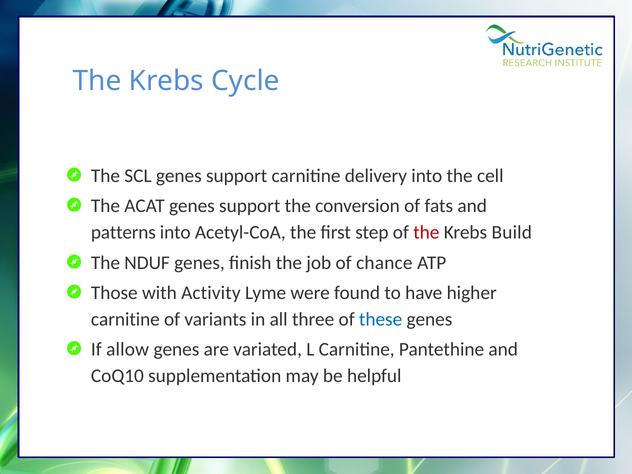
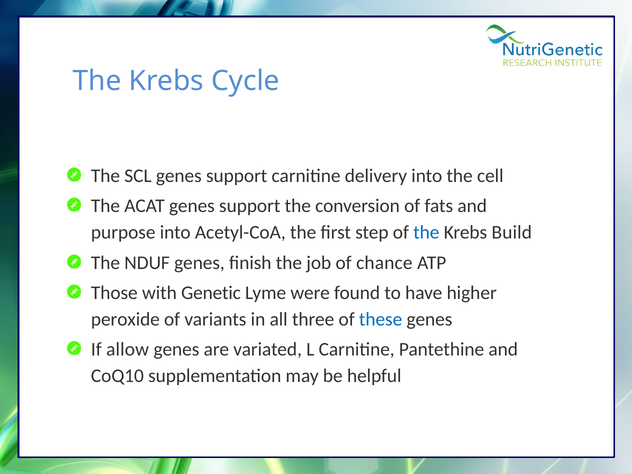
patterns: patterns -> purpose
the at (426, 232) colour: red -> blue
Activity: Activity -> Genetic
carnitine at (125, 319): carnitine -> peroxide
